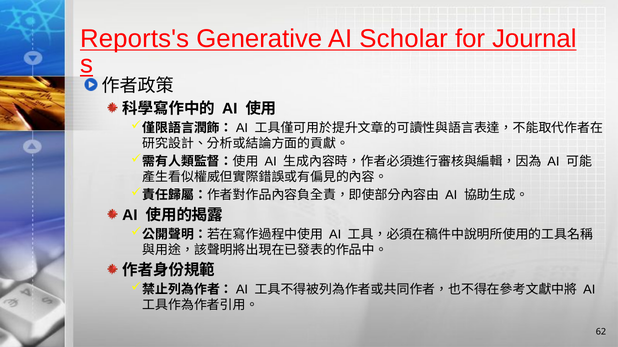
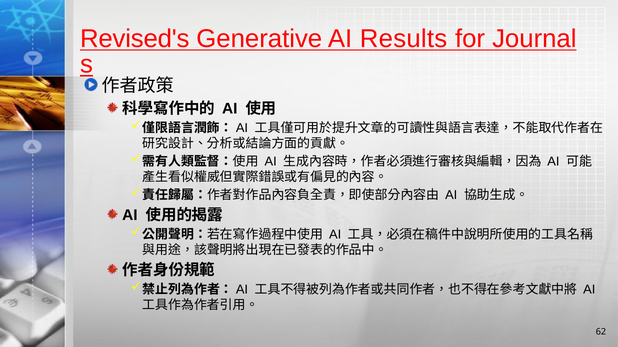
Reports's: Reports's -> Revised's
Scholar: Scholar -> Results
